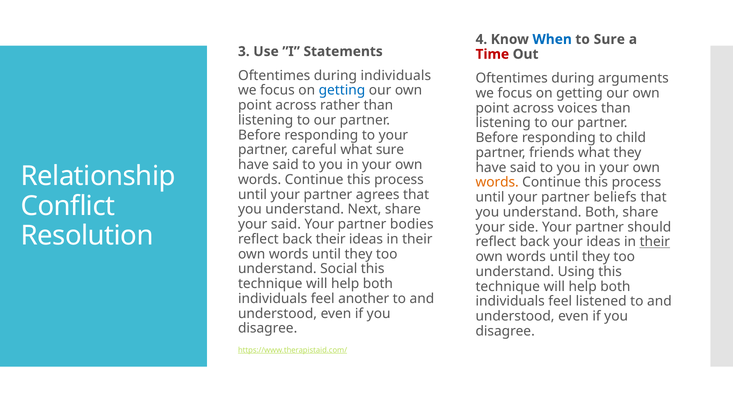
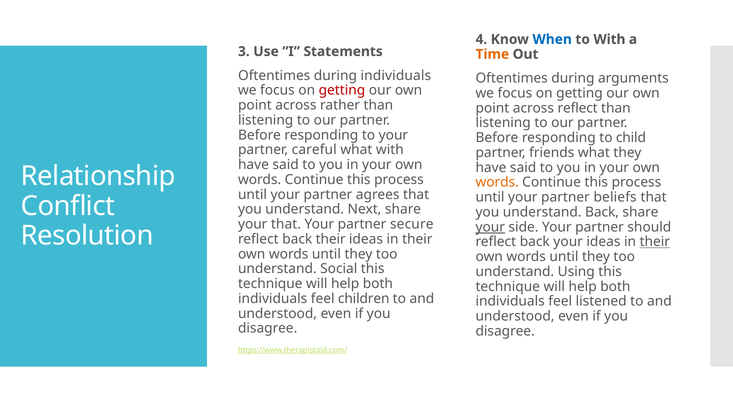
to Sure: Sure -> With
Time colour: red -> orange
getting at (342, 90) colour: blue -> red
across voices: voices -> reflect
what sure: sure -> with
understand Both: Both -> Back
your said: said -> that
bodies: bodies -> secure
your at (490, 227) underline: none -> present
another: another -> children
